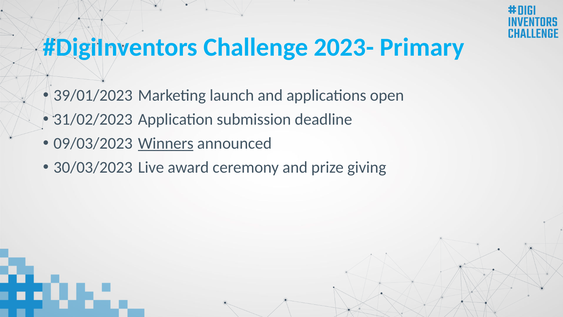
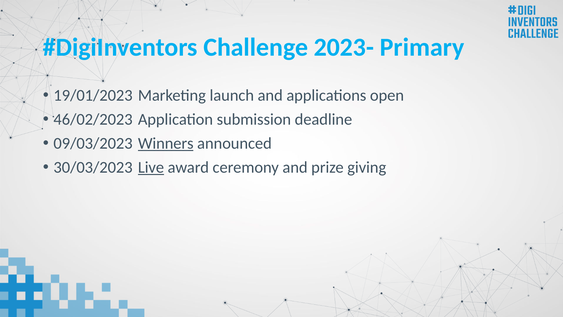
39/01/2023: 39/01/2023 -> 19/01/2023
31/02/2023: 31/02/2023 -> 46/02/2023
Live underline: none -> present
